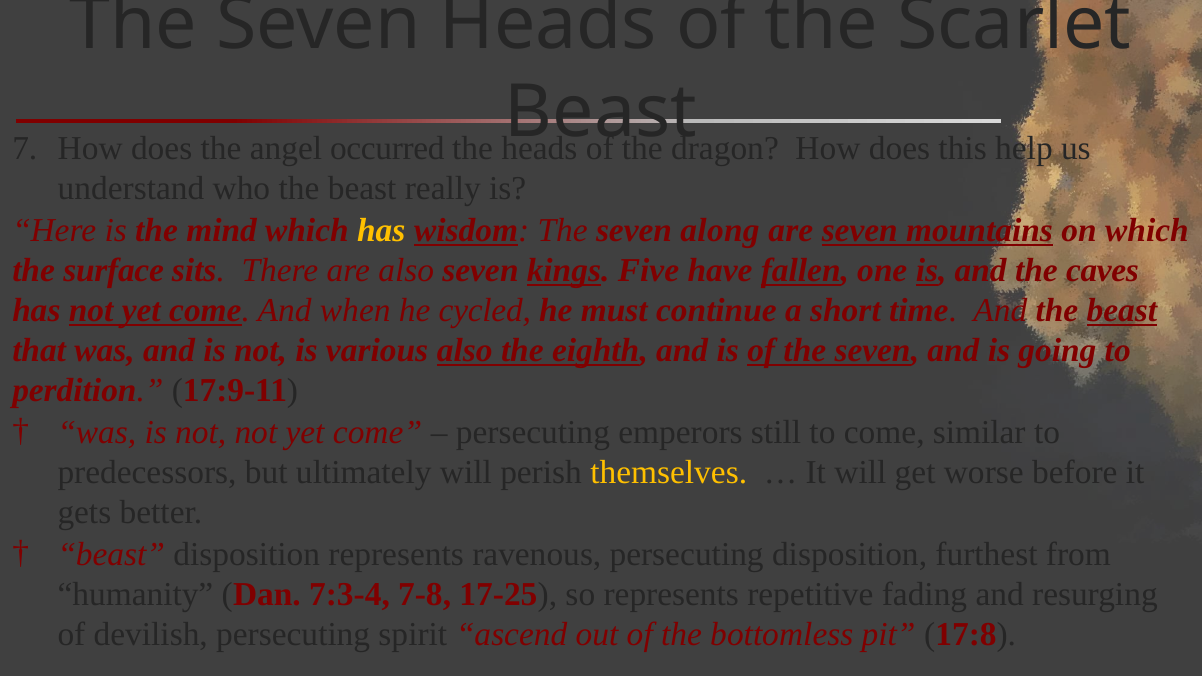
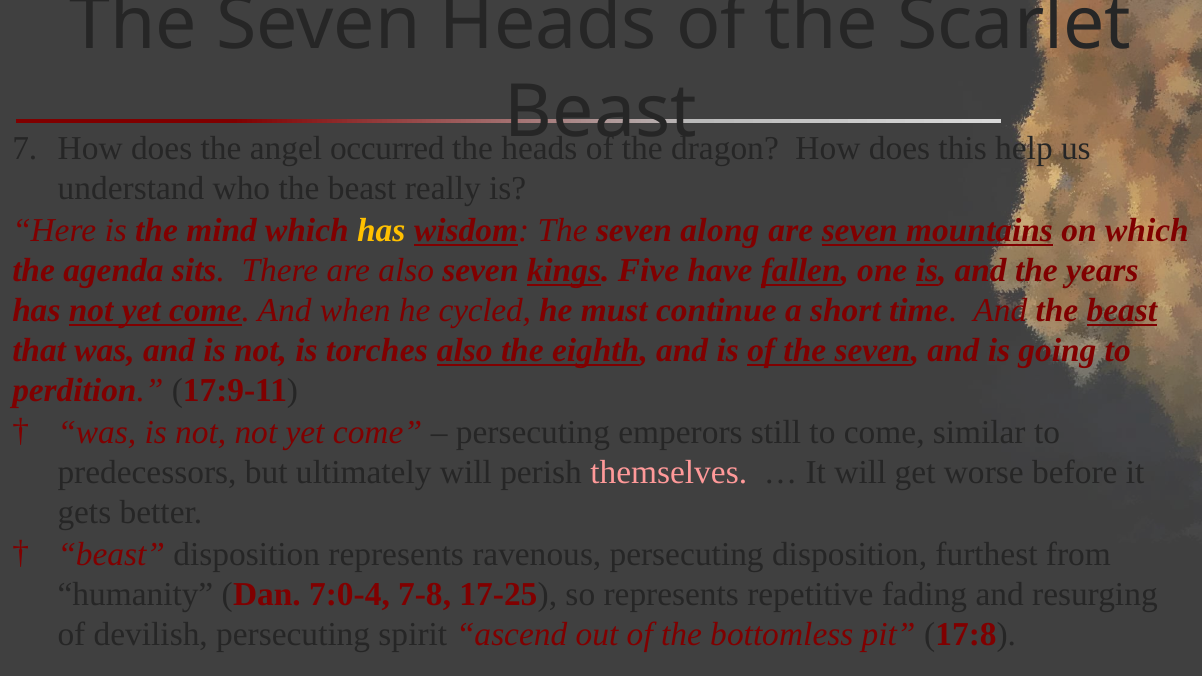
surface: surface -> agenda
caves: caves -> years
various: various -> torches
themselves colour: yellow -> pink
7:3-4: 7:3-4 -> 7:0-4
